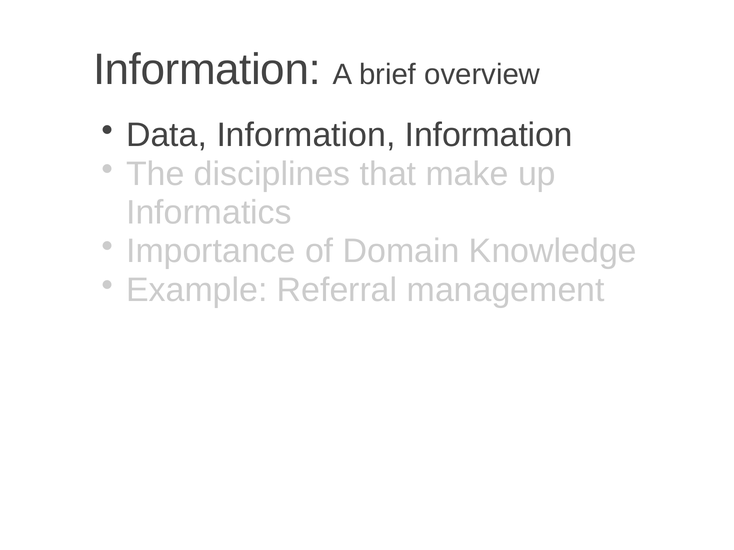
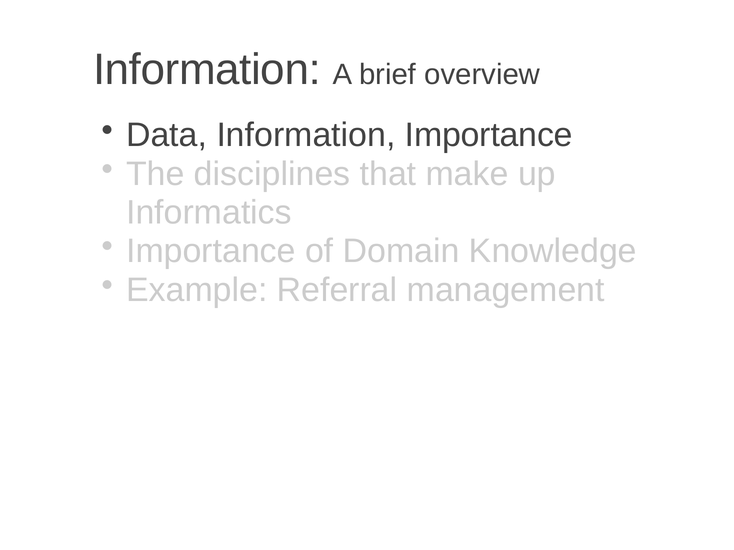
Information Information: Information -> Importance
